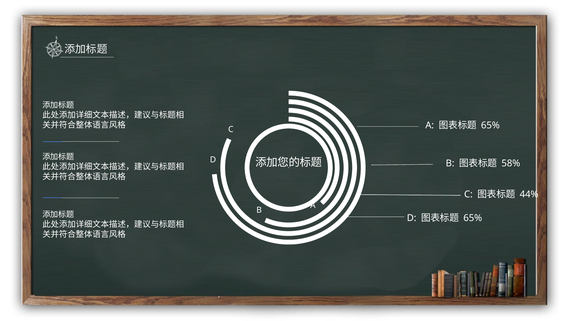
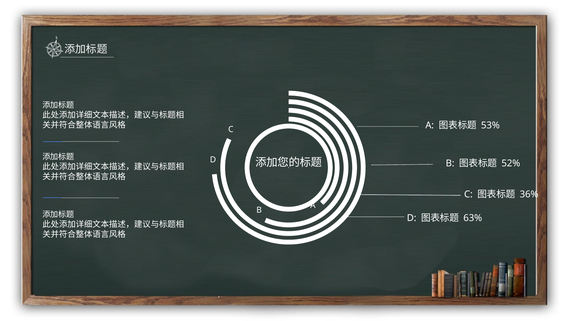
65% at (490, 125): 65% -> 53%
58%: 58% -> 52%
44%: 44% -> 36%
65% at (473, 218): 65% -> 63%
